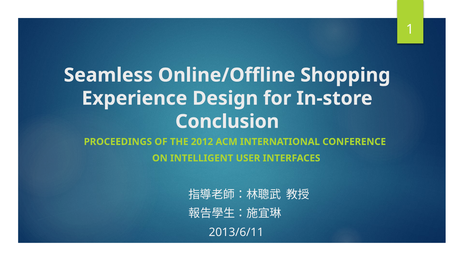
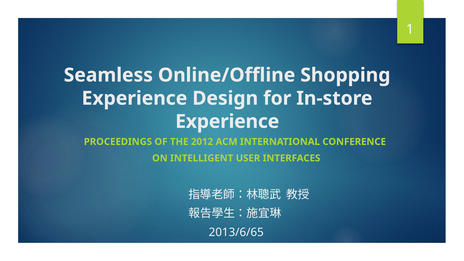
Conclusion at (227, 122): Conclusion -> Experience
2013/6/11: 2013/6/11 -> 2013/6/65
